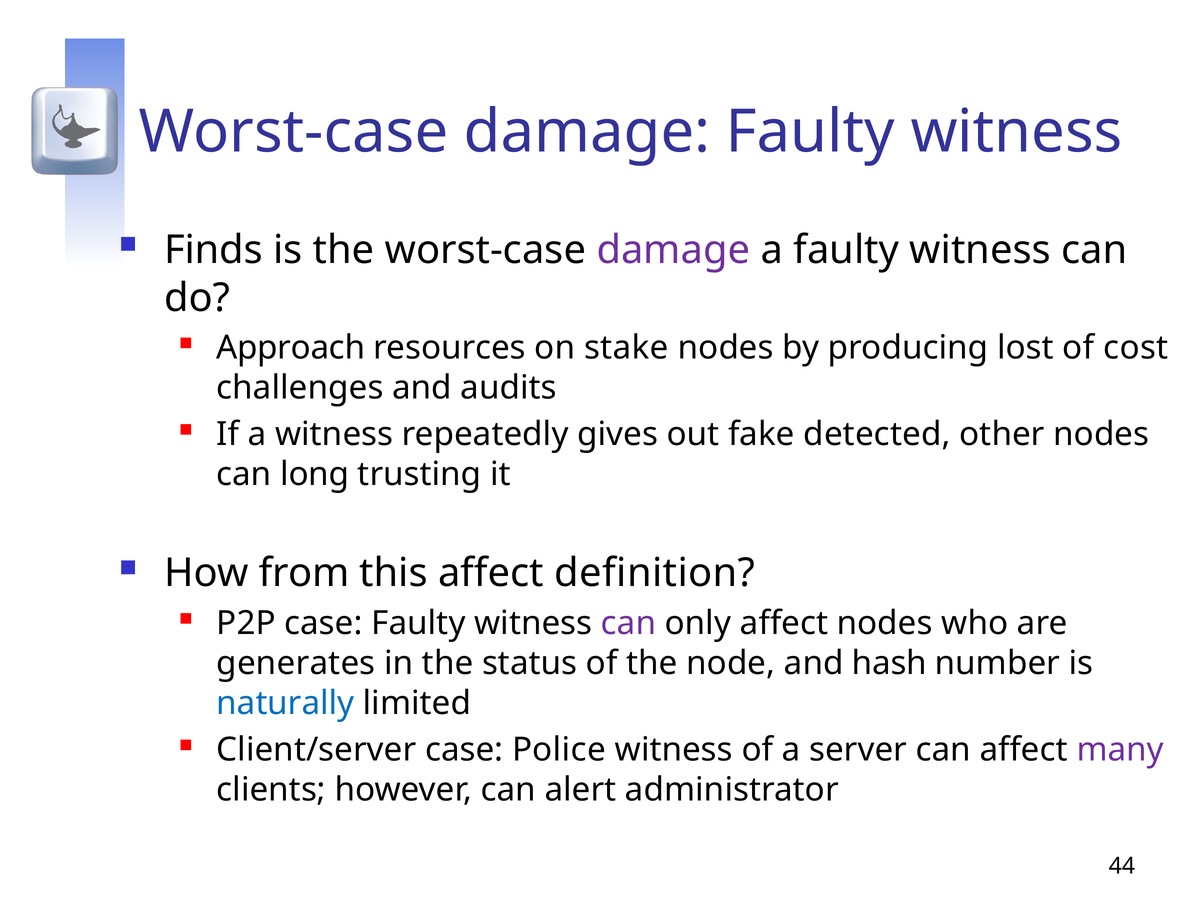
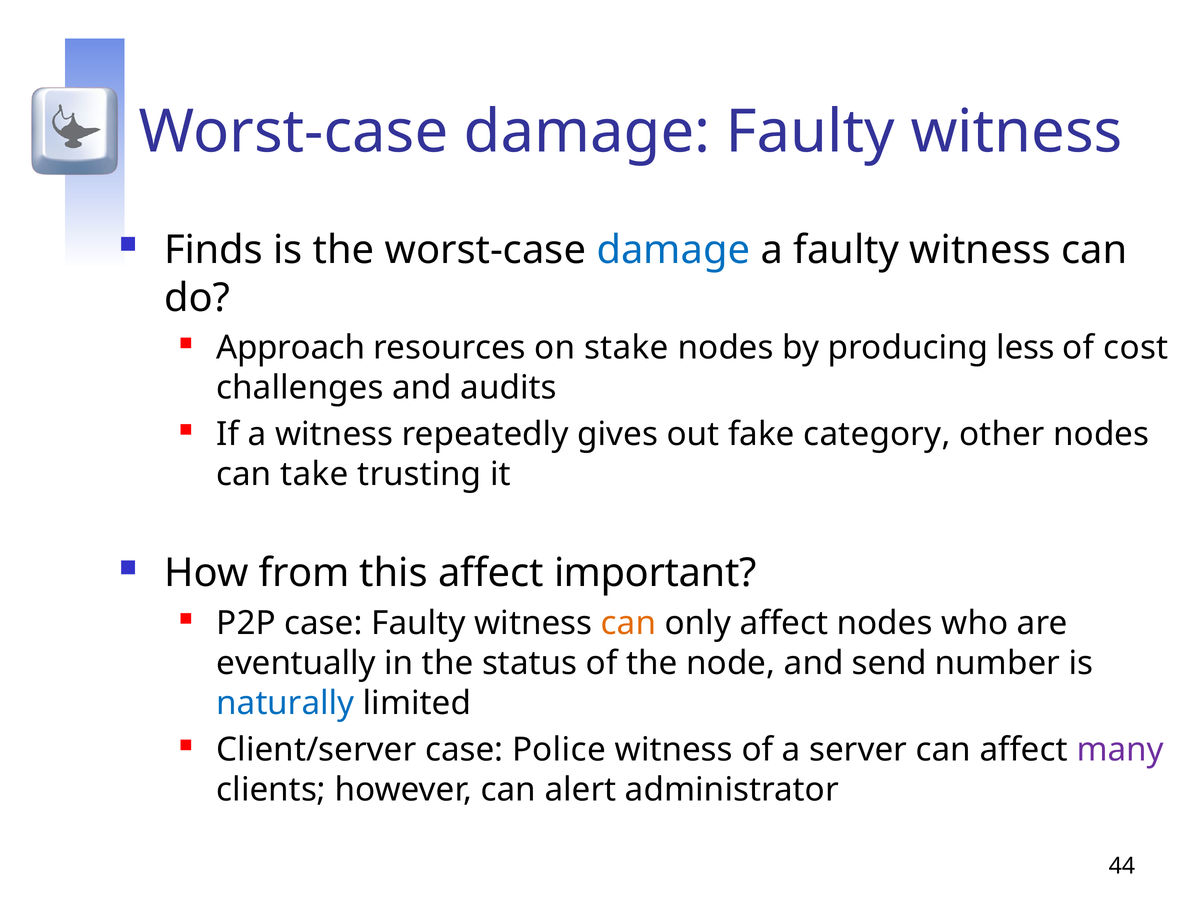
damage at (673, 250) colour: purple -> blue
lost: lost -> less
detected: detected -> category
long: long -> take
definition: definition -> important
can at (629, 623) colour: purple -> orange
generates: generates -> eventually
hash: hash -> send
